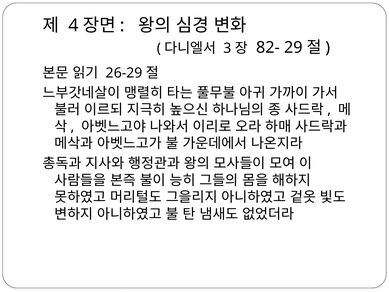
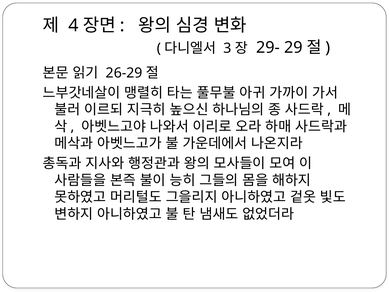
82-: 82- -> 29-
